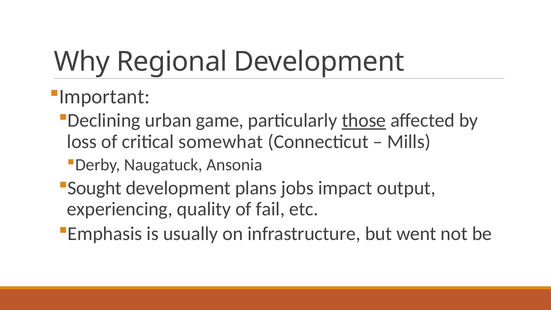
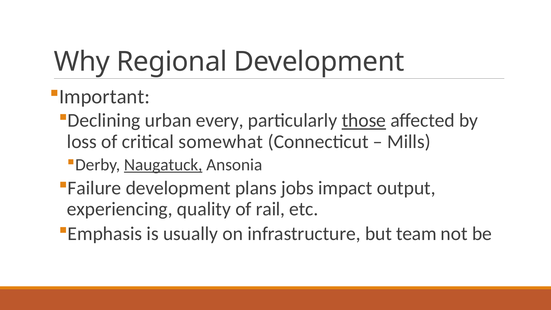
game: game -> every
Naugatuck underline: none -> present
Sought: Sought -> Failure
fail: fail -> rail
went: went -> team
